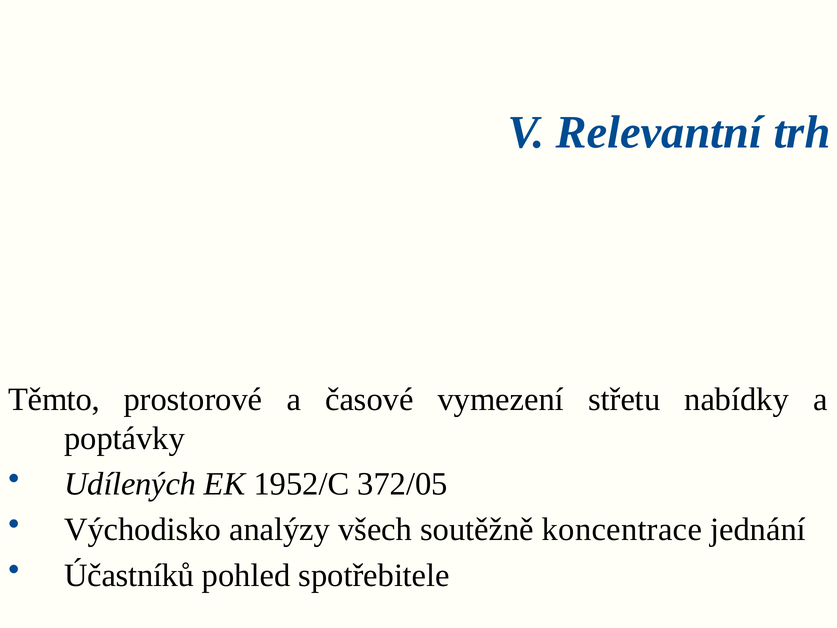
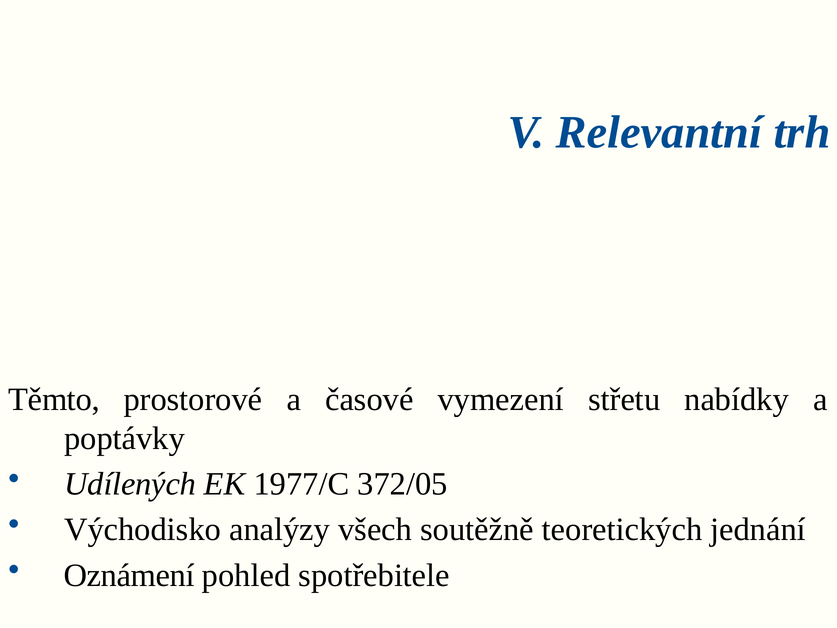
1952/C: 1952/C -> 1977/C
koncentrace: koncentrace -> teoretických
Účastníků: Účastníků -> Oznámení
